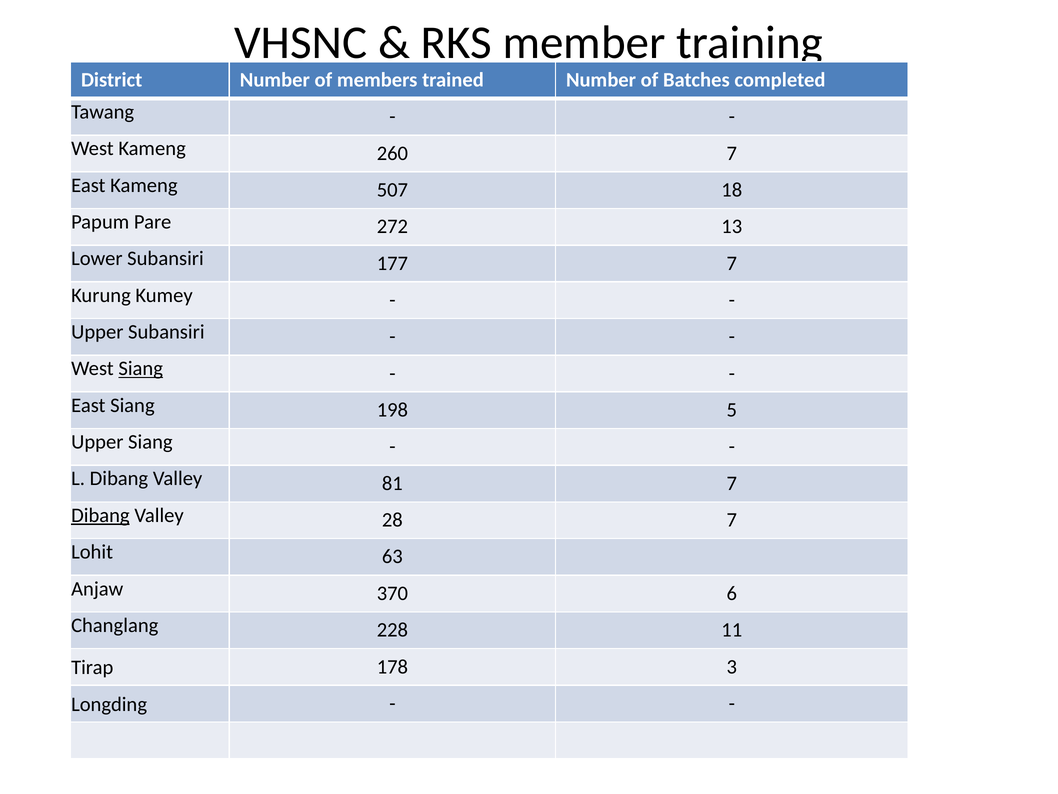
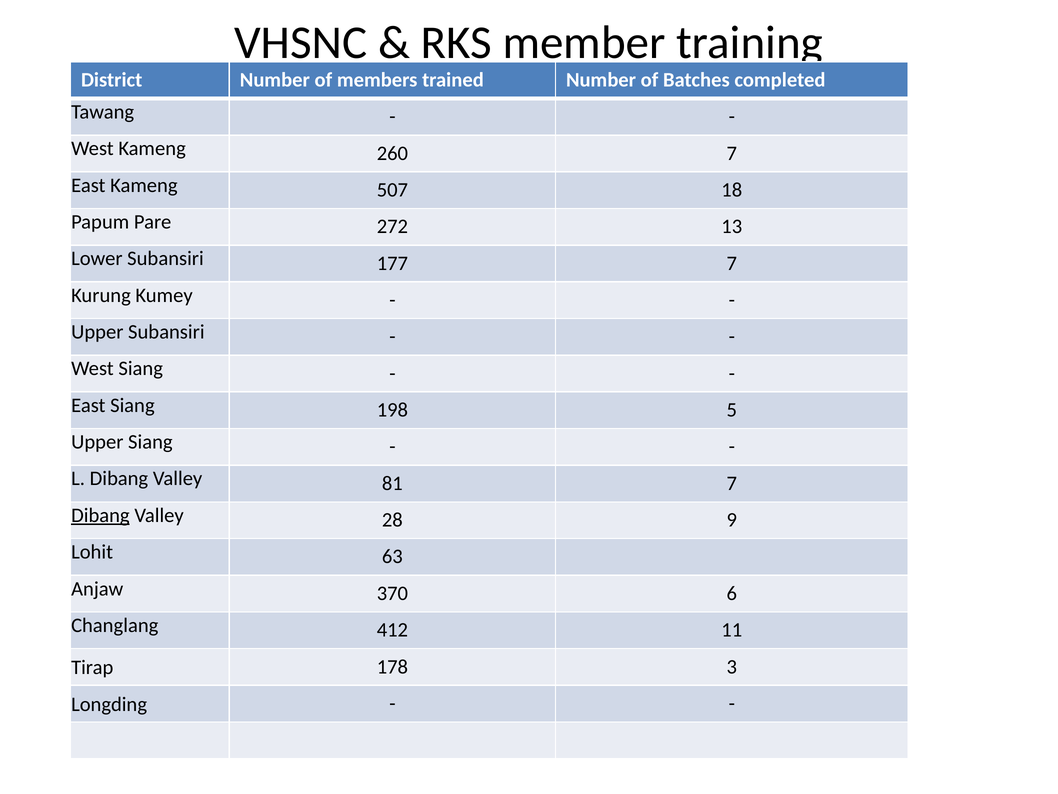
Siang at (141, 368) underline: present -> none
28 7: 7 -> 9
228: 228 -> 412
